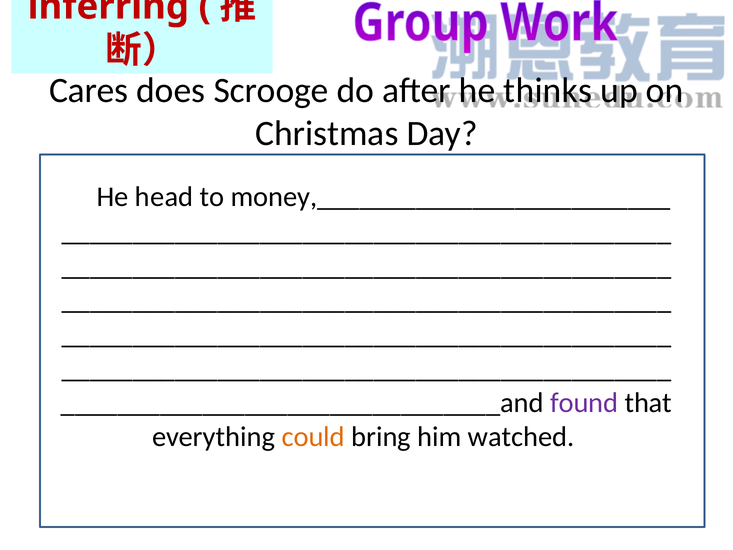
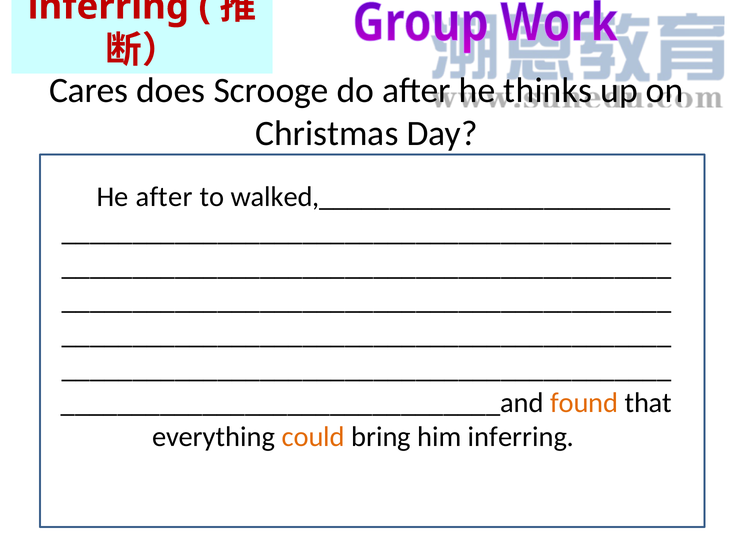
He head: head -> after
money,_________________________: money,_________________________ -> walked,_________________________
found colour: purple -> orange
him watched: watched -> inferring
